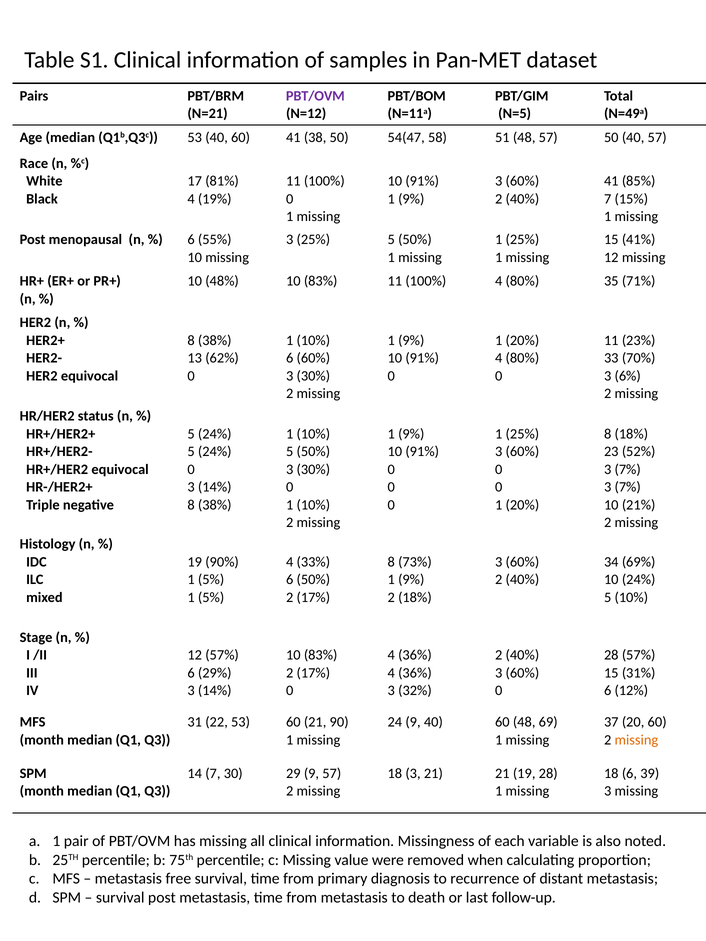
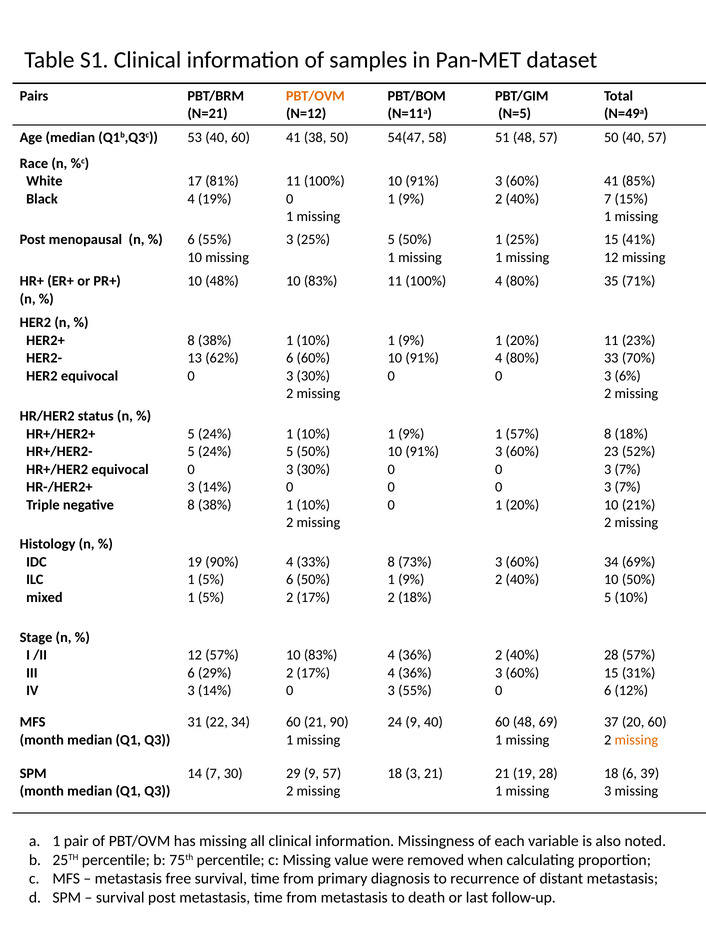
PBT/OVM at (315, 96) colour: purple -> orange
25% at (522, 434): 25% -> 57%
10 24%: 24% -> 50%
3 32%: 32% -> 55%
22 53: 53 -> 34
